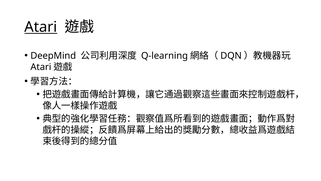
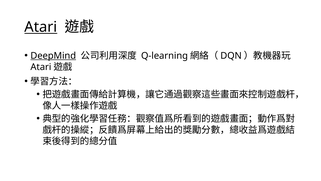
DeepMind underline: none -> present
